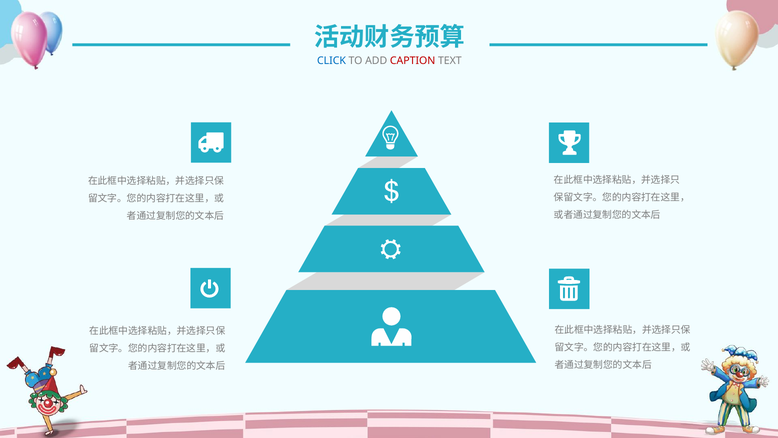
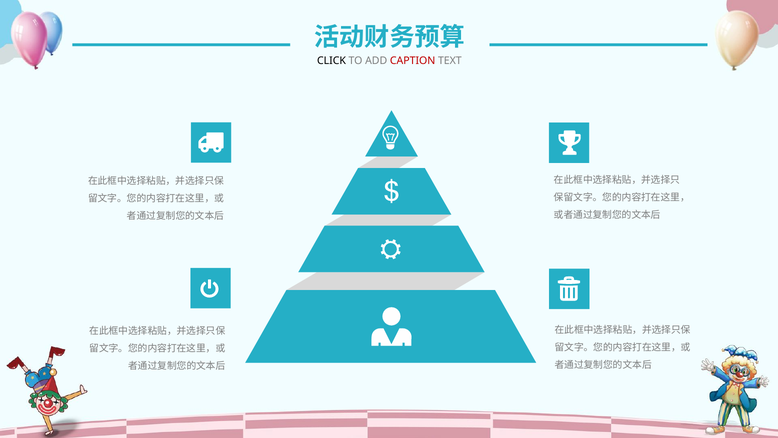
CLICK colour: blue -> black
